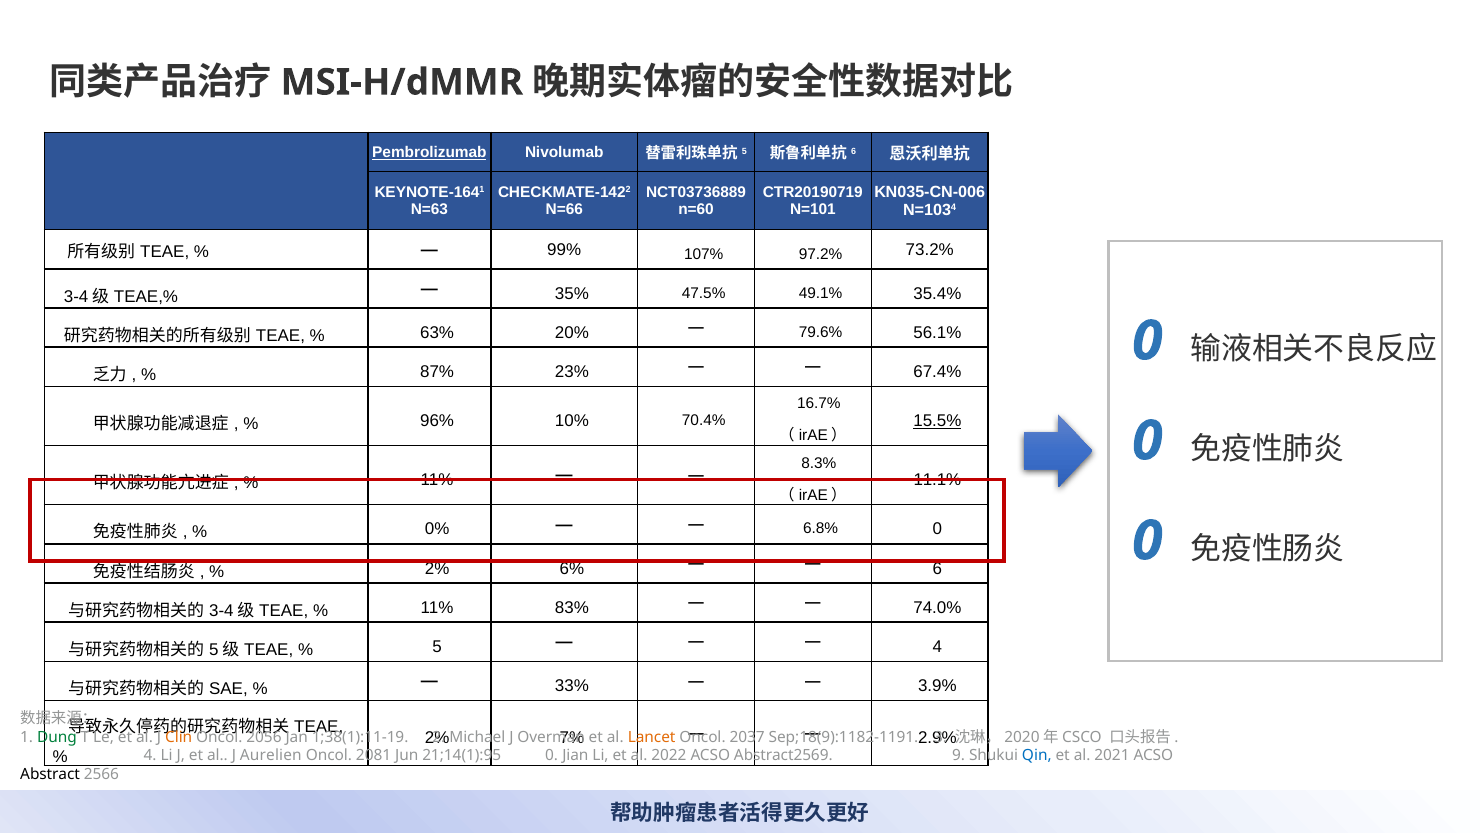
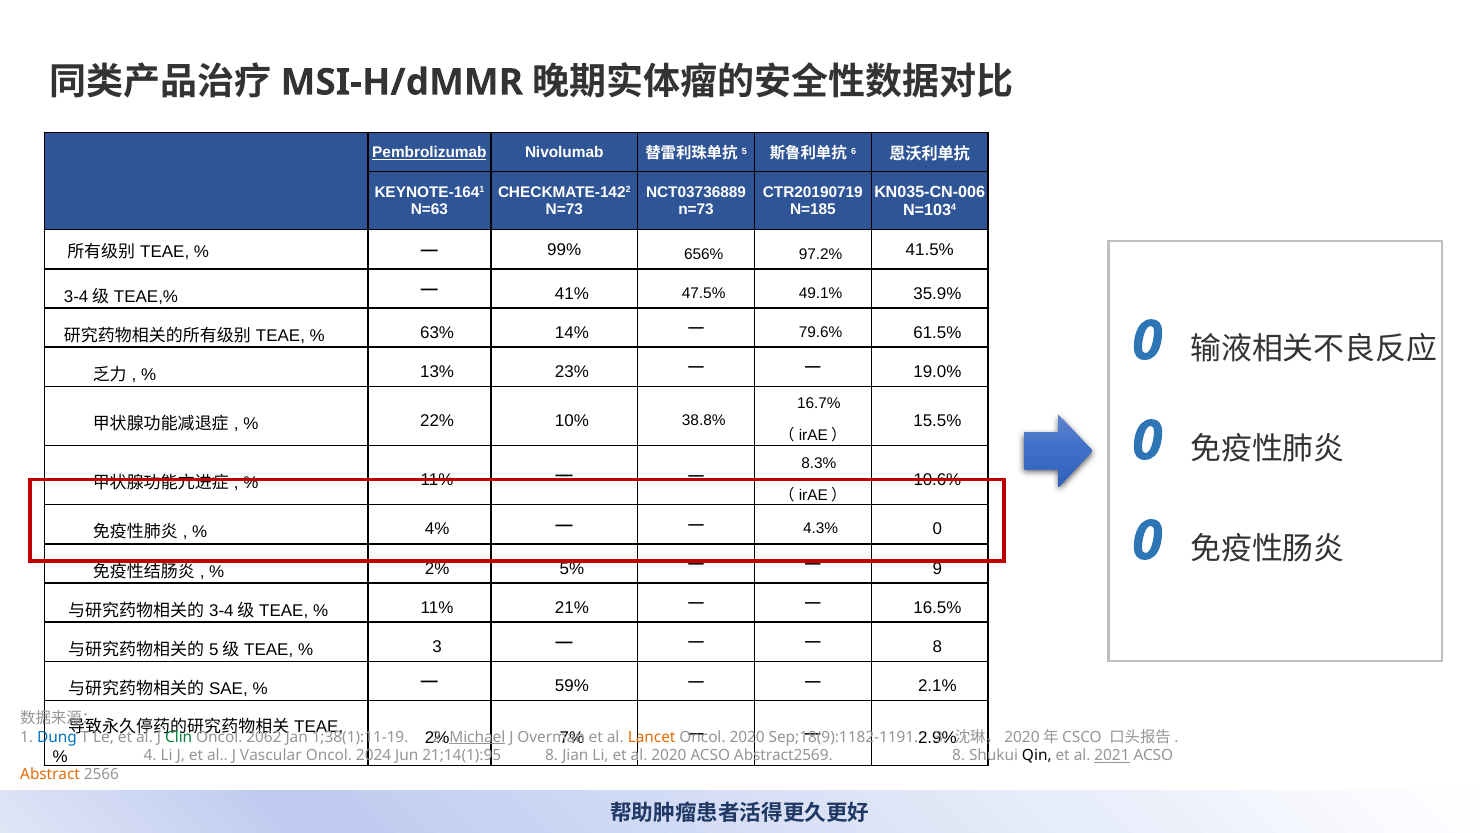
N=66 at (564, 210): N=66 -> N=73
n=60 at (696, 210): n=60 -> n=73
N=101: N=101 -> N=185
107%: 107% -> 656%
73.2%: 73.2% -> 41.5%
35%: 35% -> 41%
35.4%: 35.4% -> 35.9%
20%: 20% -> 14%
56.1%: 56.1% -> 61.5%
87%: 87% -> 13%
67.4%: 67.4% -> 19.0%
15.5% underline: present -> none
96%: 96% -> 22%
70.4%: 70.4% -> 38.8%
11.1%: 11.1% -> 10.6%
0%: 0% -> 4%
6.8%: 6.8% -> 4.3%
6%: 6% -> 5%
6 at (937, 568): 6 -> 9
83%: 83% -> 21%
74.0%: 74.0% -> 16.5%
5 at (437, 646): 5 -> 3
4 at (937, 646): 4 -> 8
33%: 33% -> 59%
3.9%: 3.9% -> 2.1%
Dung colour: green -> blue
Clin colour: orange -> green
2056: 2056 -> 2062
Michael underline: none -> present
2037 at (747, 737): 2037 -> 2020
Aurelien: Aurelien -> Vascular
2081: 2081 -> 2024
21;14(1):95 0: 0 -> 8
al 2022: 2022 -> 2020
Abstract2569 9: 9 -> 8
Qin colour: blue -> black
2021 underline: none -> present
Abstract colour: black -> orange
